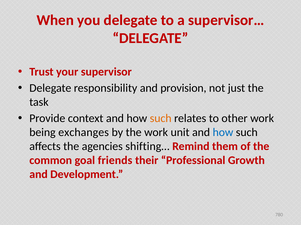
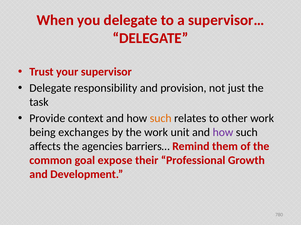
how at (223, 133) colour: blue -> purple
shifting…: shifting… -> barriers…
friends: friends -> expose
